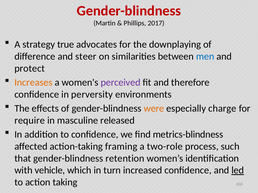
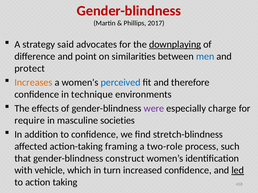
true: true -> said
downplaying underline: none -> present
steer: steer -> point
perceived colour: purple -> blue
perversity: perversity -> technique
were colour: orange -> purple
released: released -> societies
metrics-blindness: metrics-blindness -> stretch-blindness
retention: retention -> construct
